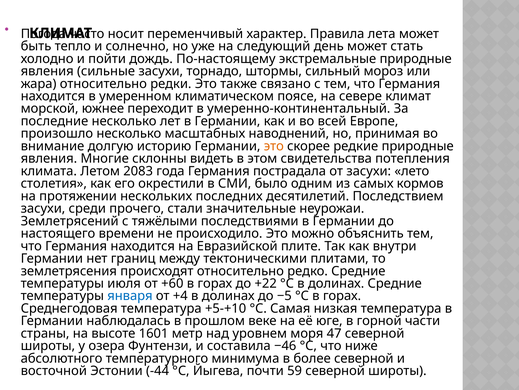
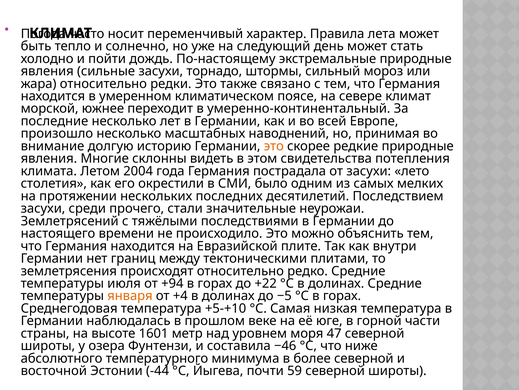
2083: 2083 -> 2004
кормов: кормов -> мелких
+60: +60 -> +94
января colour: blue -> orange
